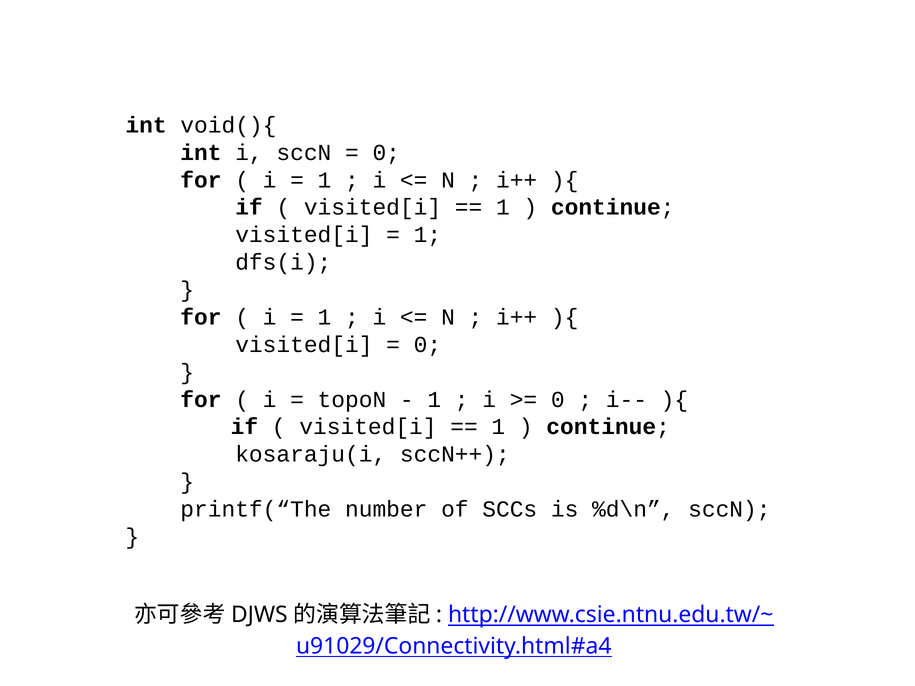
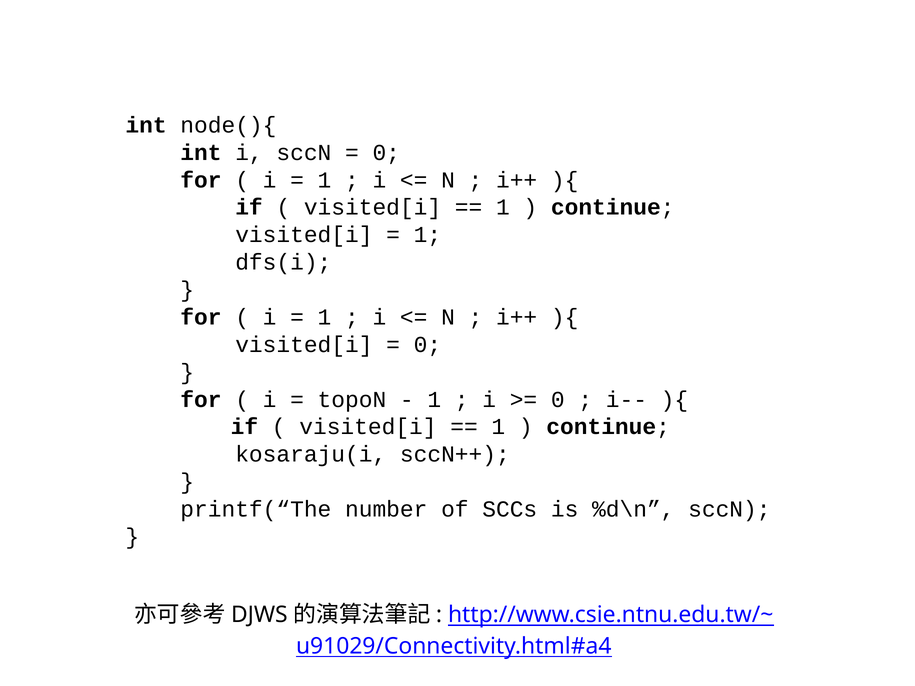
void(){: void(){ -> node(){
